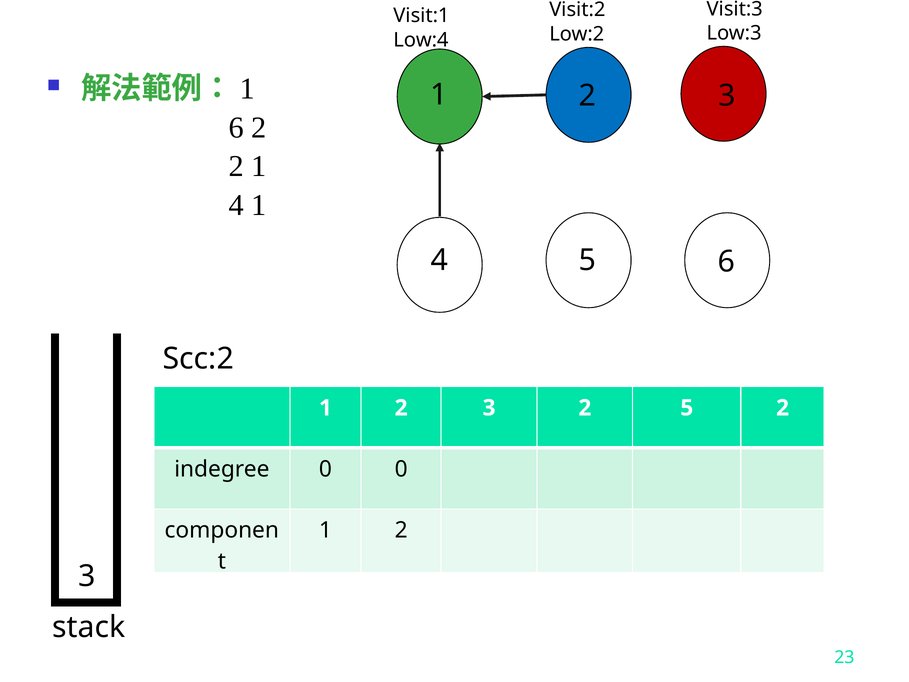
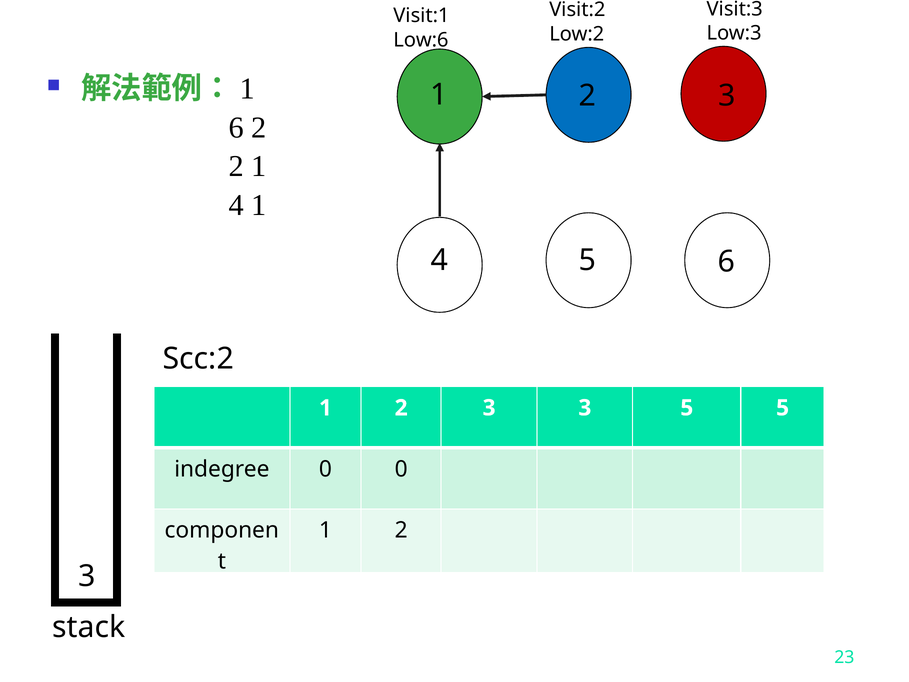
Low:4: Low:4 -> Low:6
3 2: 2 -> 3
5 2: 2 -> 5
